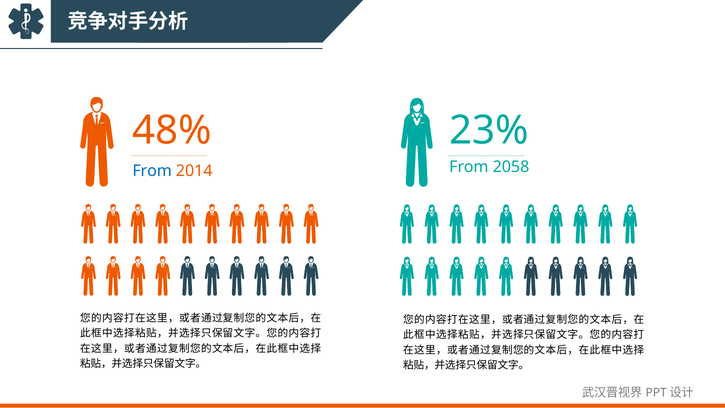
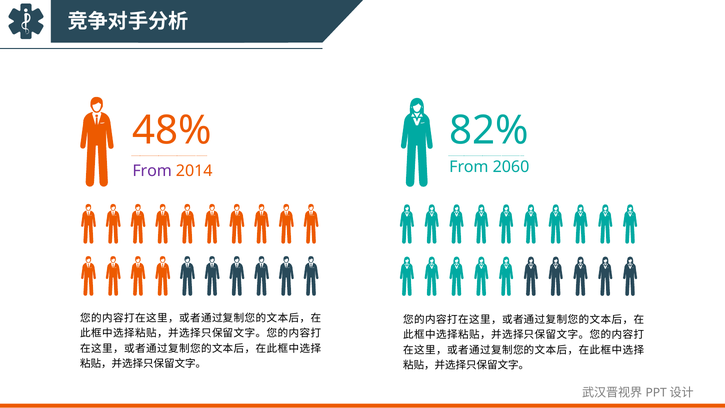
23%: 23% -> 82%
2058: 2058 -> 2060
From at (152, 171) colour: blue -> purple
